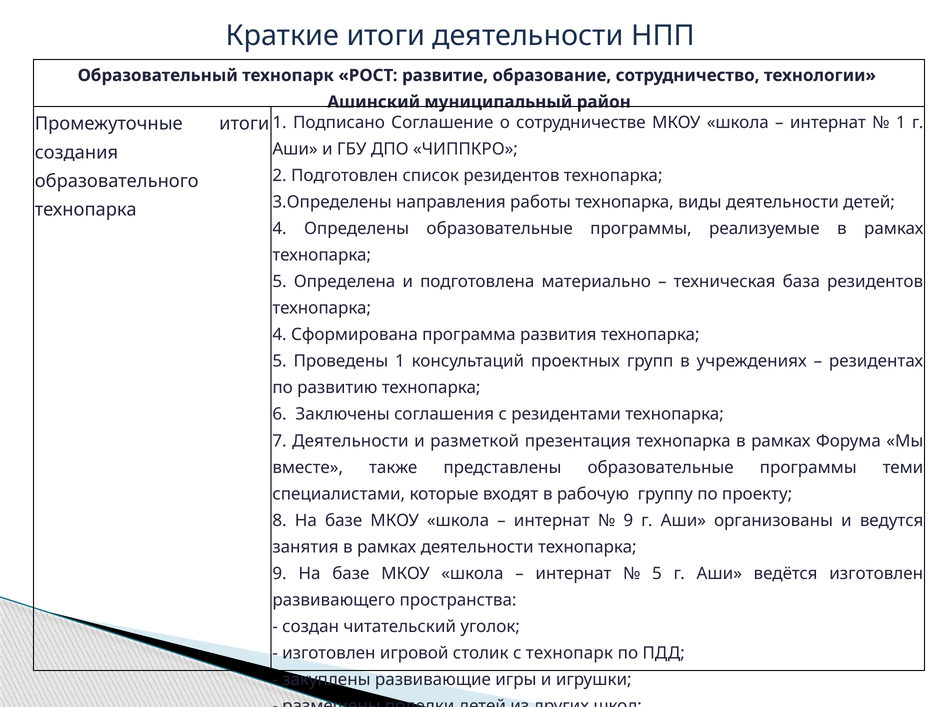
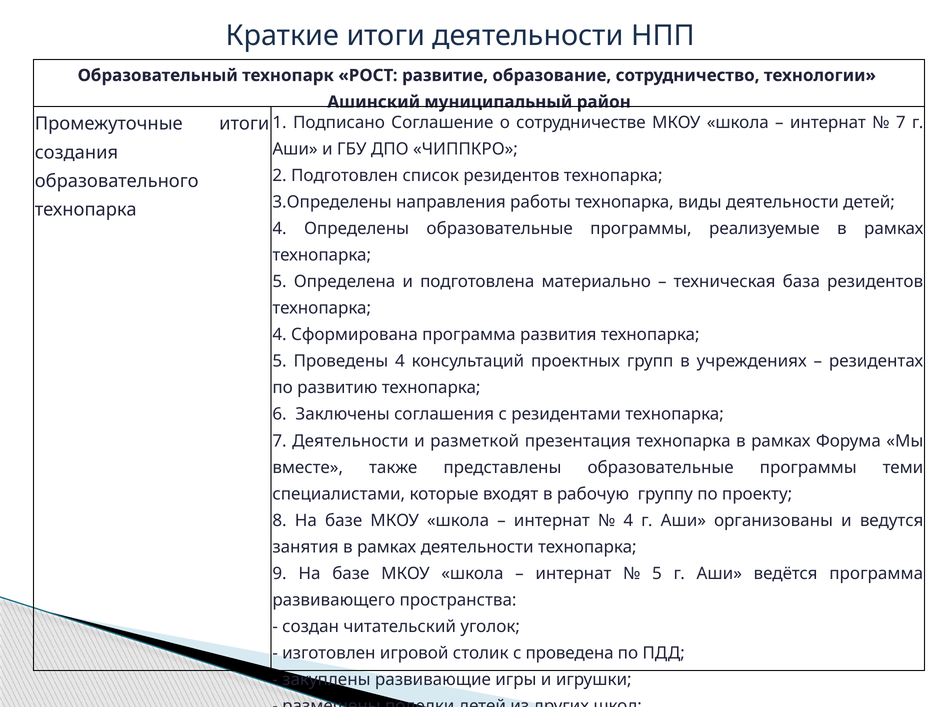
1 at (901, 122): 1 -> 7
Проведены 1: 1 -> 4
9 at (628, 521): 9 -> 4
ведётся изготовлен: изготовлен -> программа
с технопарк: технопарк -> проведена
